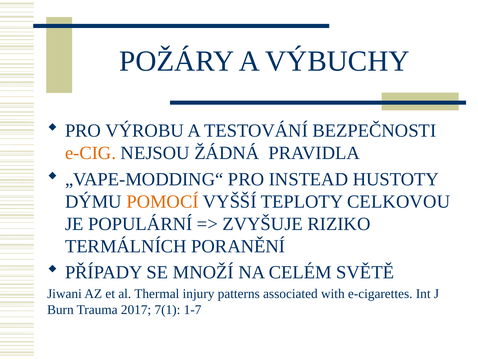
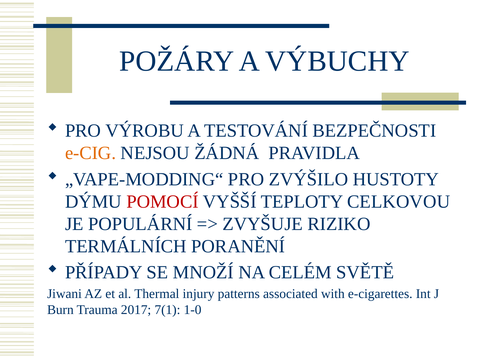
INSTEAD: INSTEAD -> ZVÝŠILO
POMOCÍ colour: orange -> red
1-7: 1-7 -> 1-0
